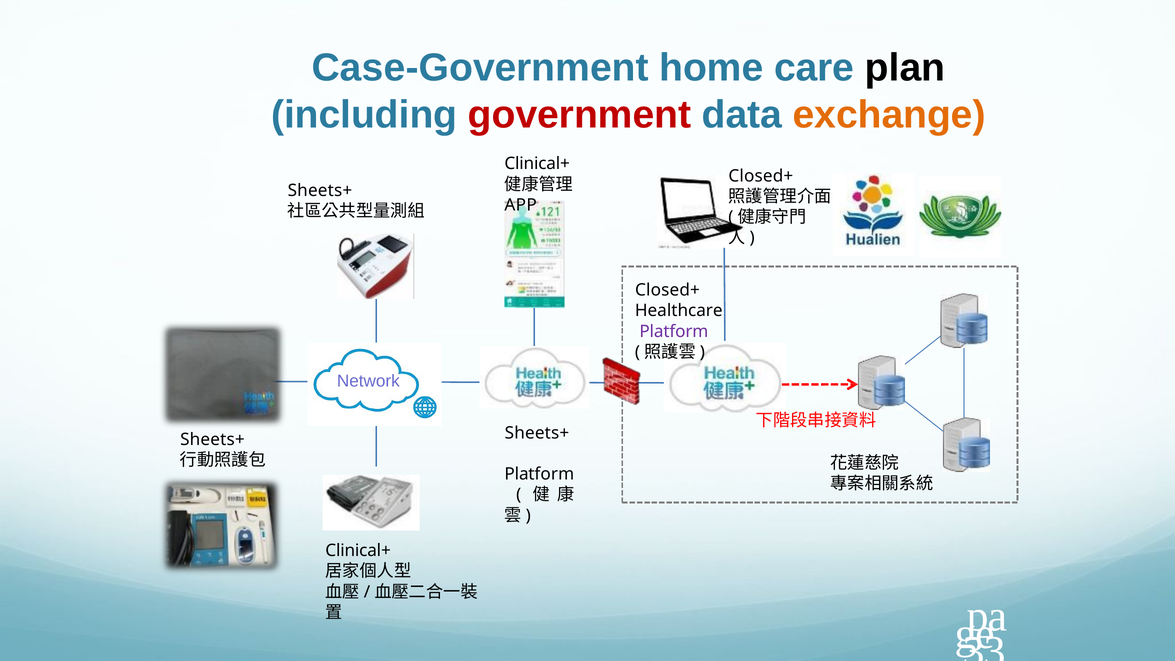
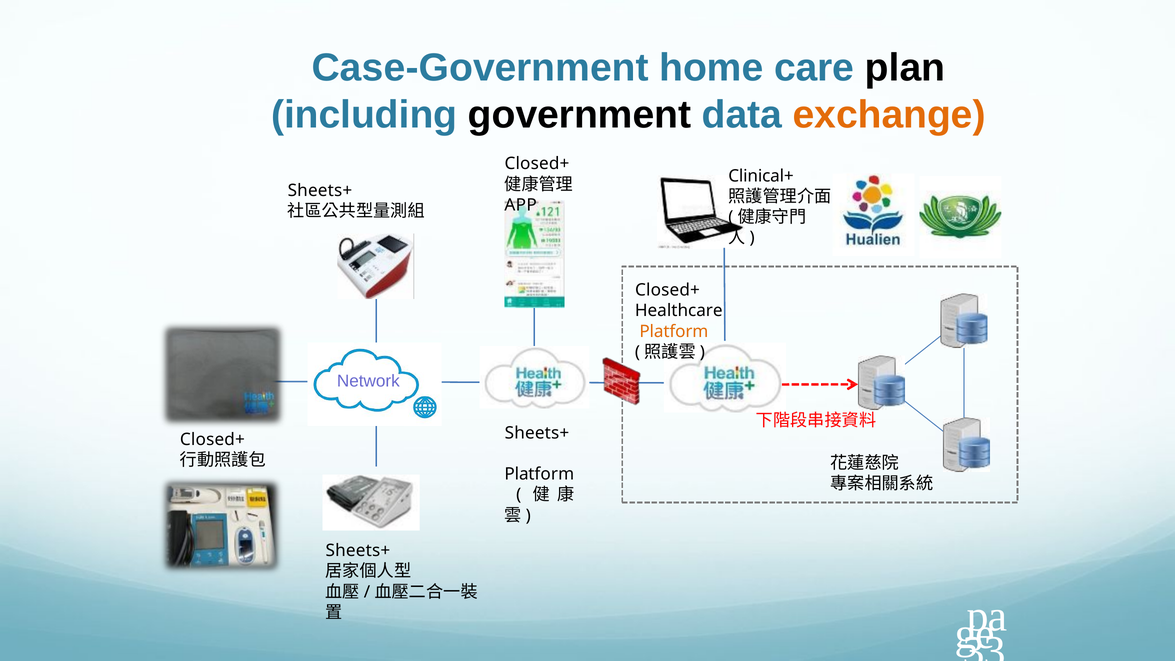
government colour: red -> black
Clinical+ at (537, 164): Clinical+ -> Closed+
Closed+ at (761, 176): Closed+ -> Clinical+
Platform at (674, 331) colour: purple -> orange
Sheets+ at (212, 440): Sheets+ -> Closed+
Clinical+ at (358, 551): Clinical+ -> Sheets+
